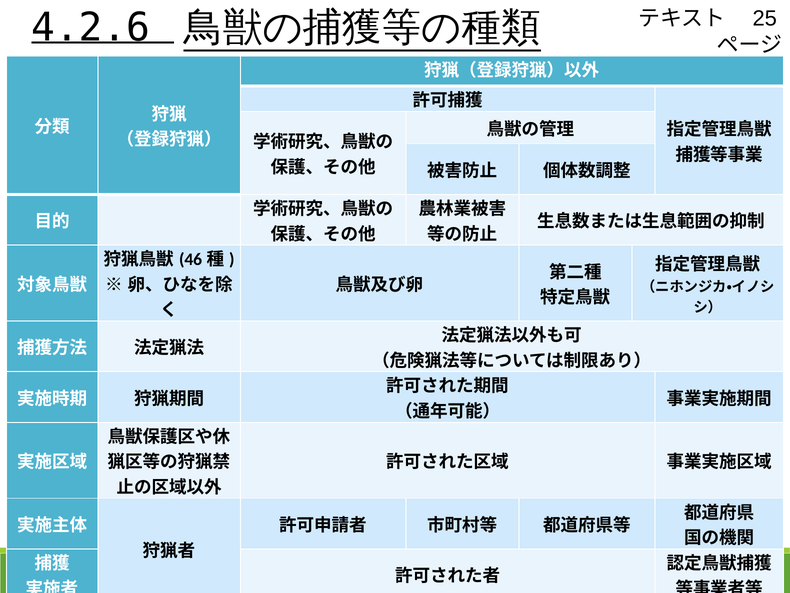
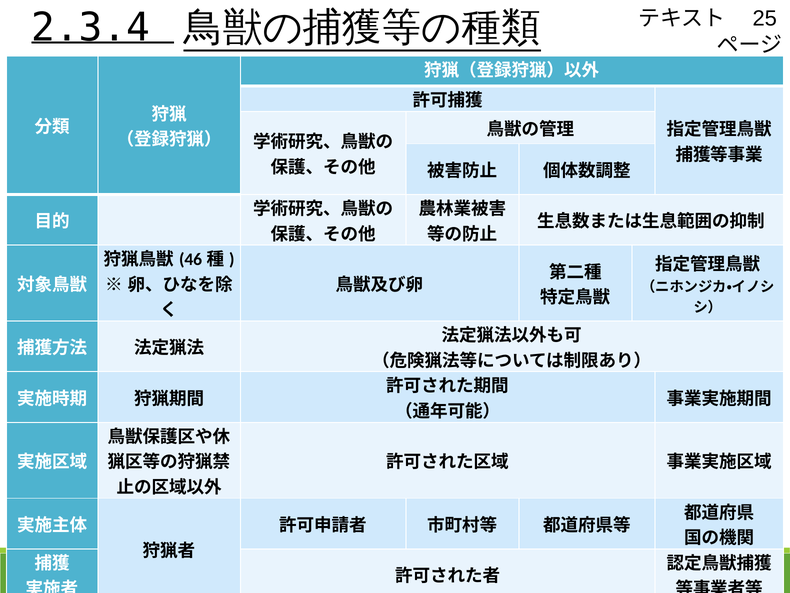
4.2.6: 4.2.6 -> 2.3.4
